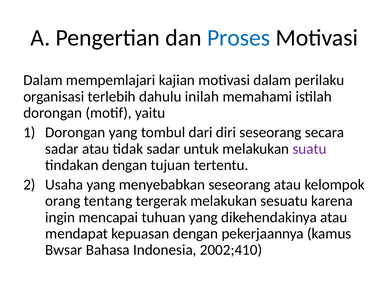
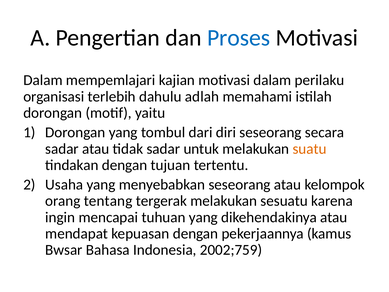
inilah: inilah -> adlah
suatu colour: purple -> orange
2002;410: 2002;410 -> 2002;759
